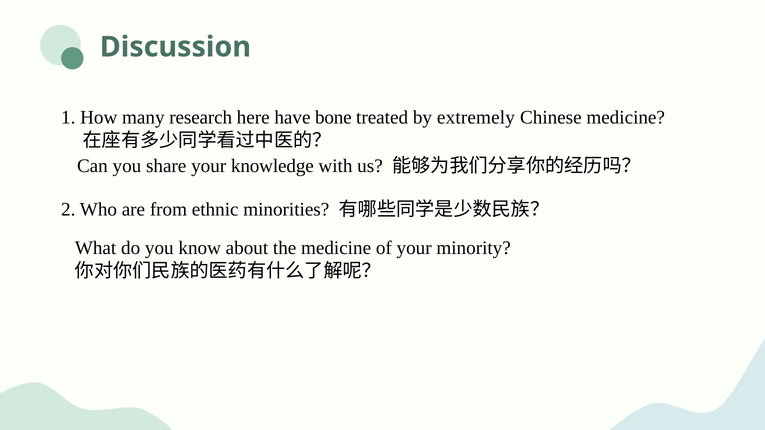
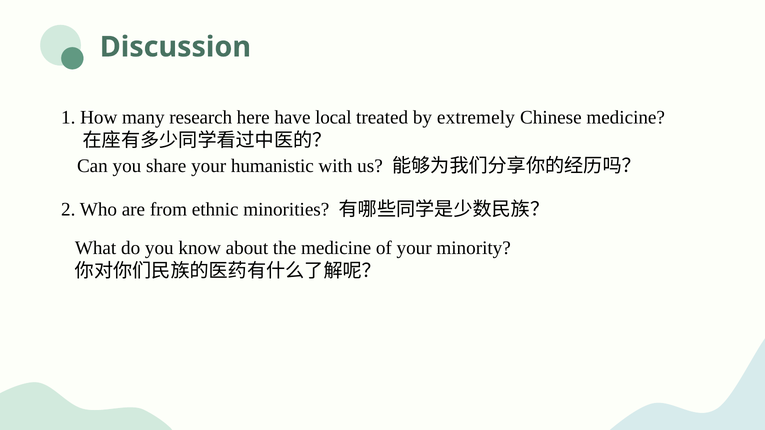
bone: bone -> local
knowledge: knowledge -> humanistic
